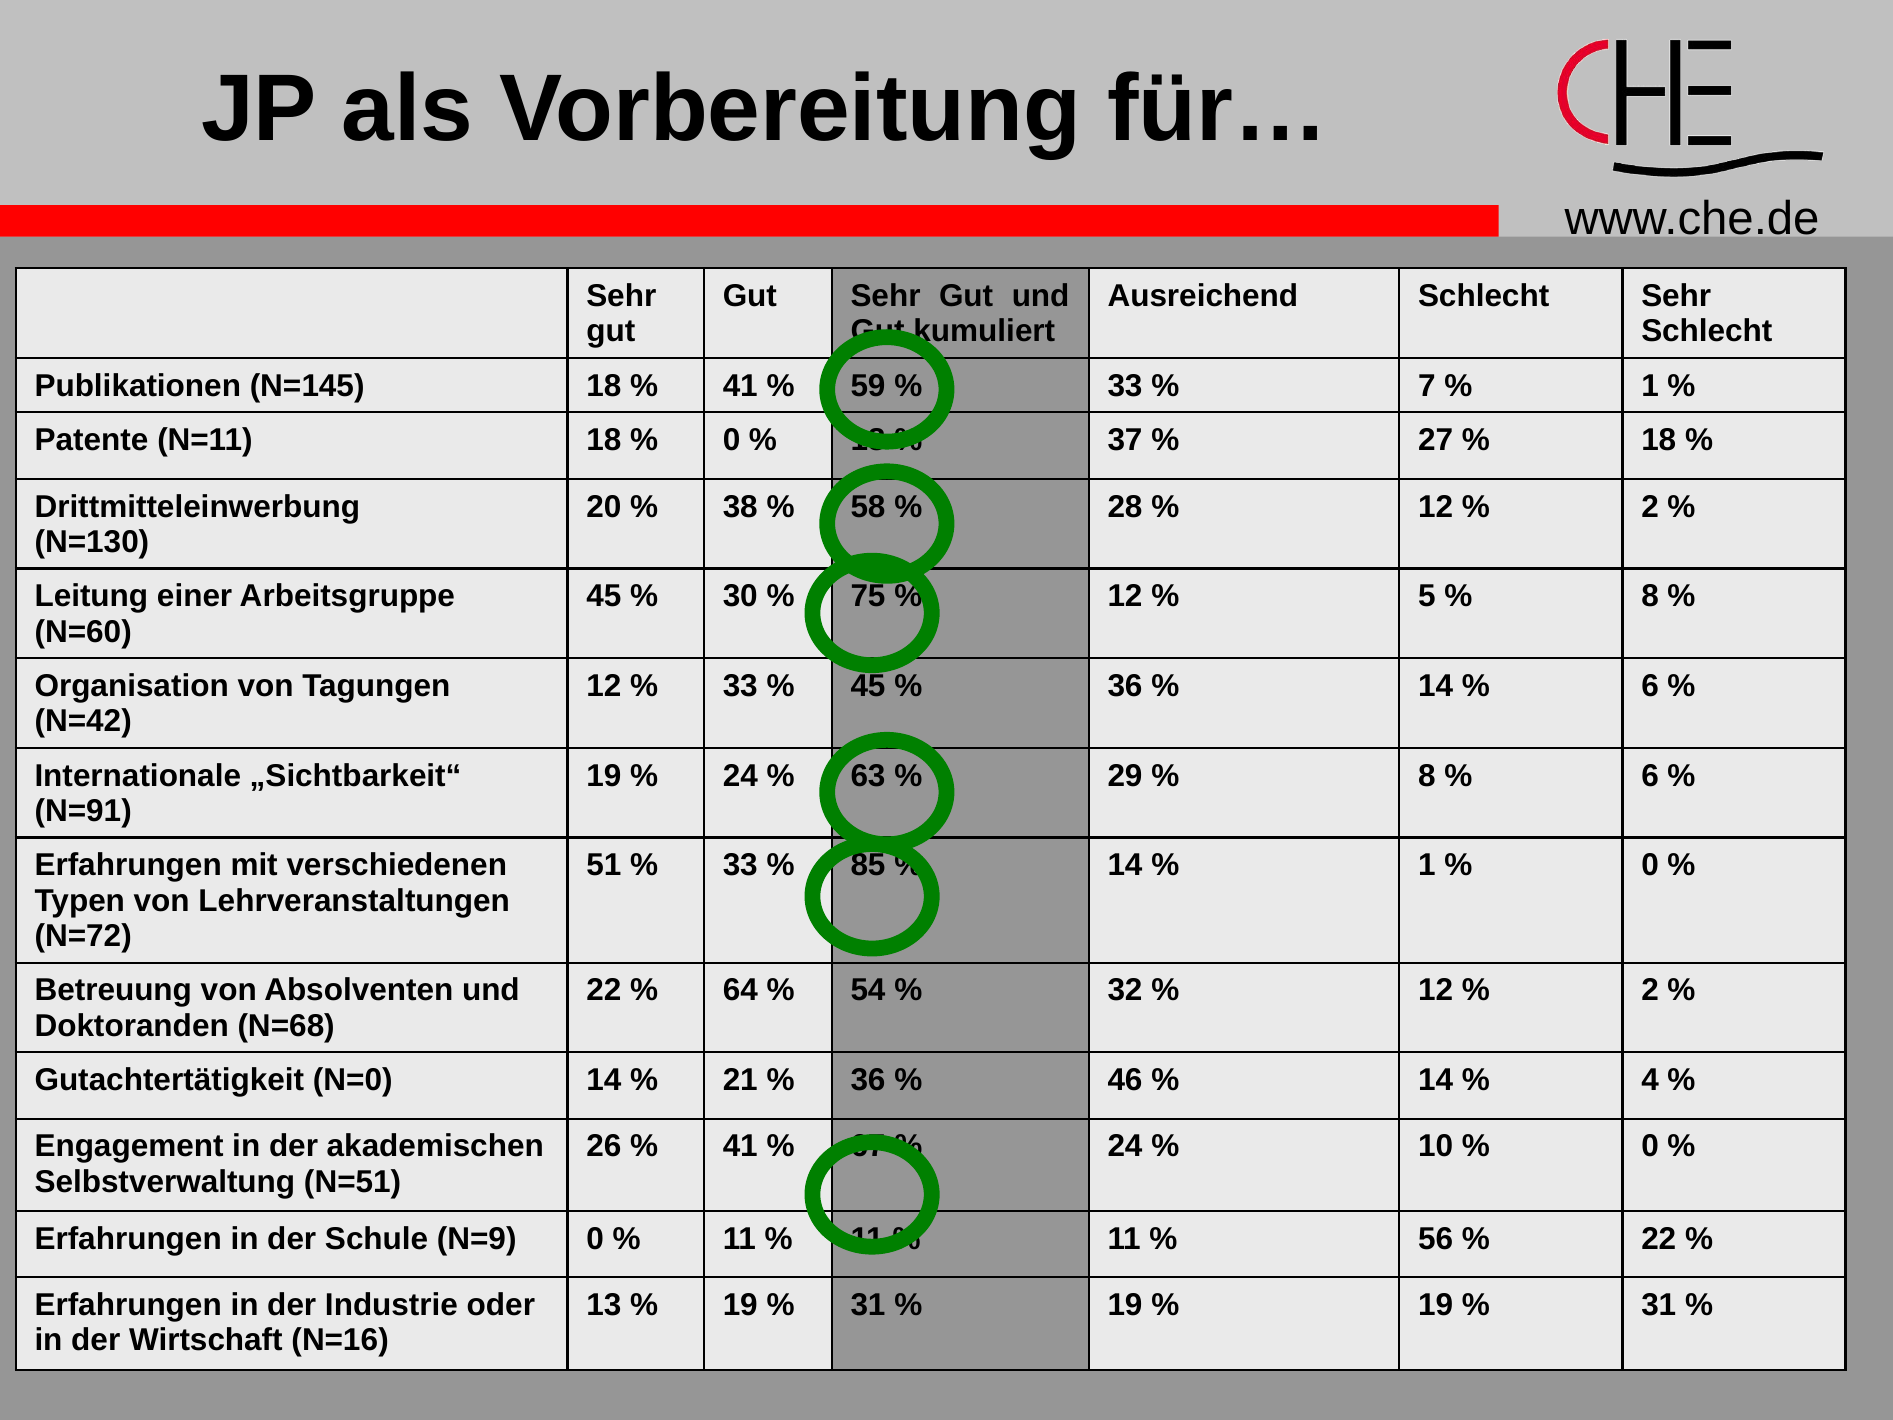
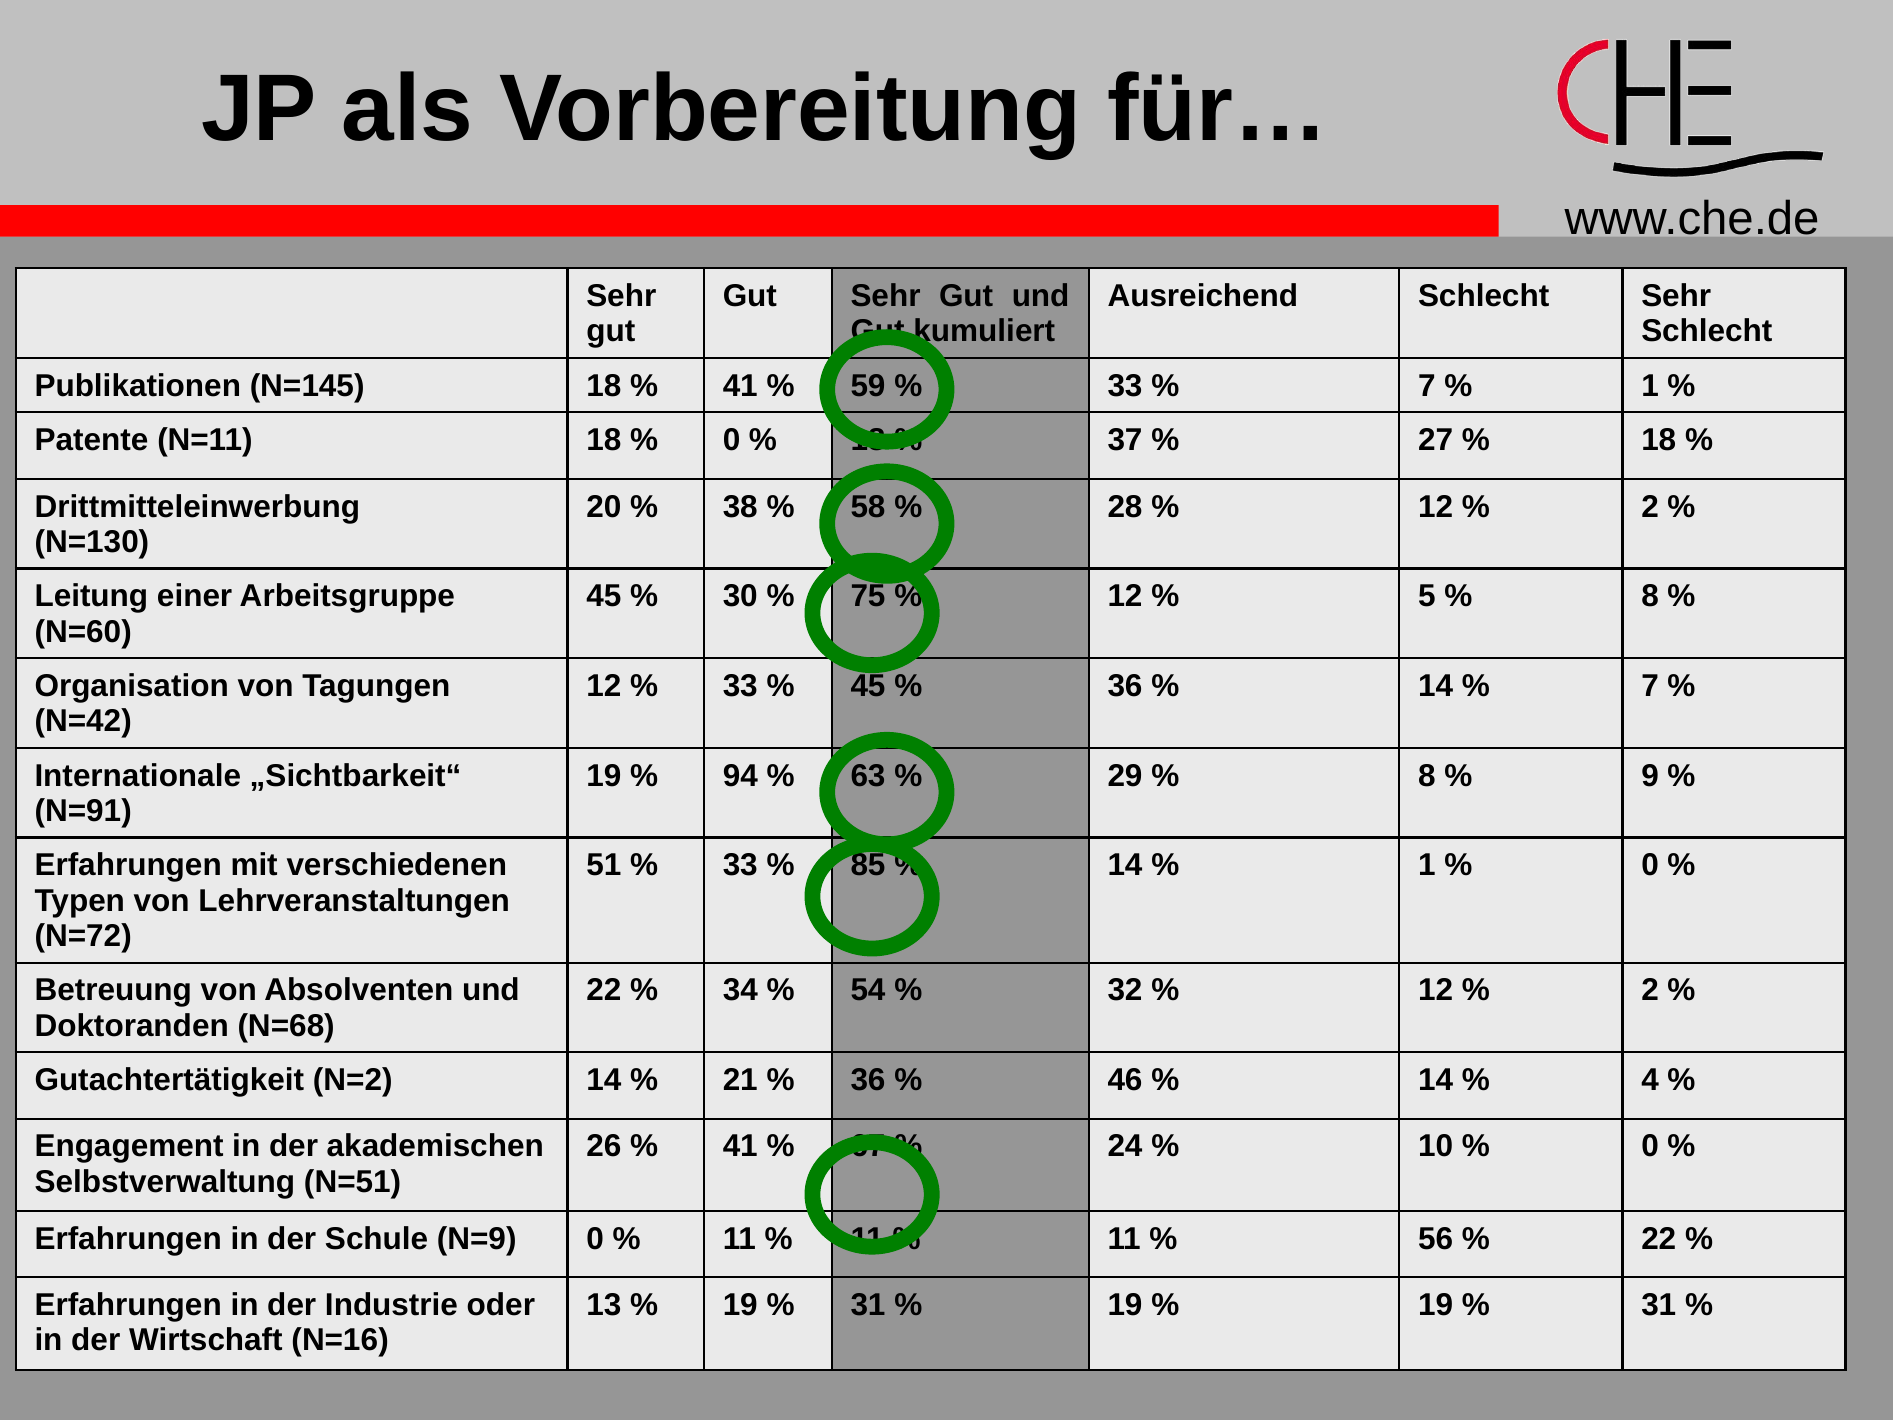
6 at (1650, 686): 6 -> 7
24 at (740, 776): 24 -> 94
6 at (1650, 776): 6 -> 9
64: 64 -> 34
N=0: N=0 -> N=2
